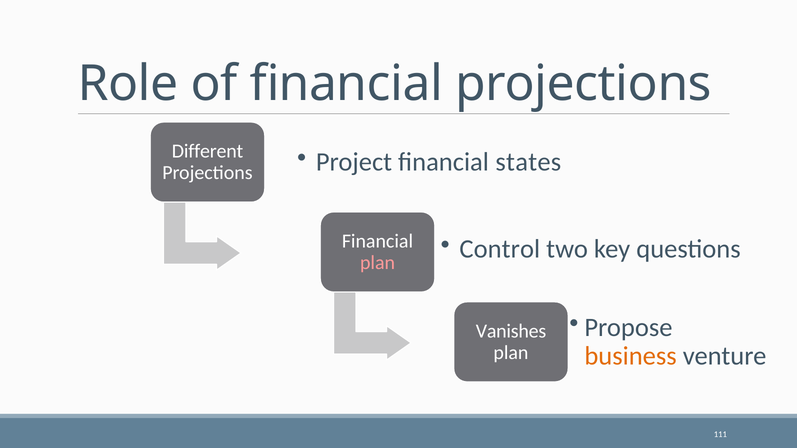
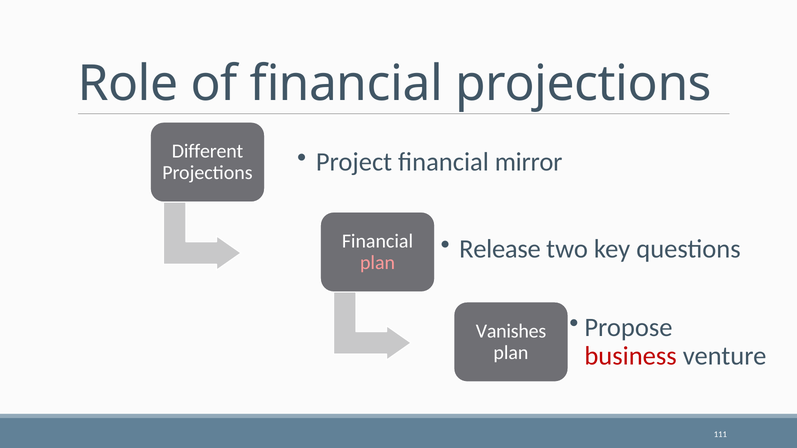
states: states -> mirror
Control: Control -> Release
business colour: orange -> red
